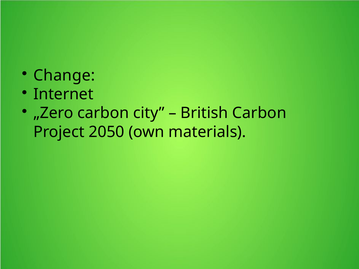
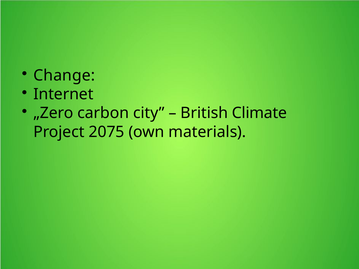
British Carbon: Carbon -> Climate
2050: 2050 -> 2075
